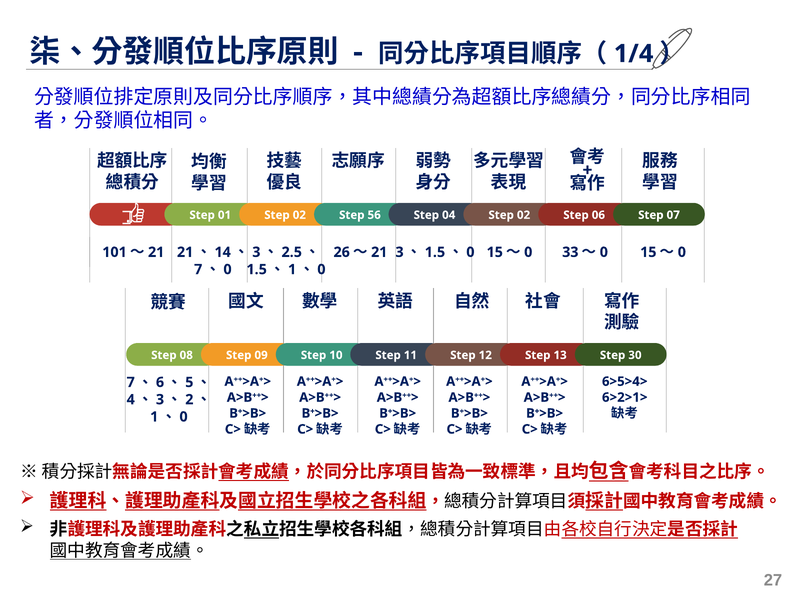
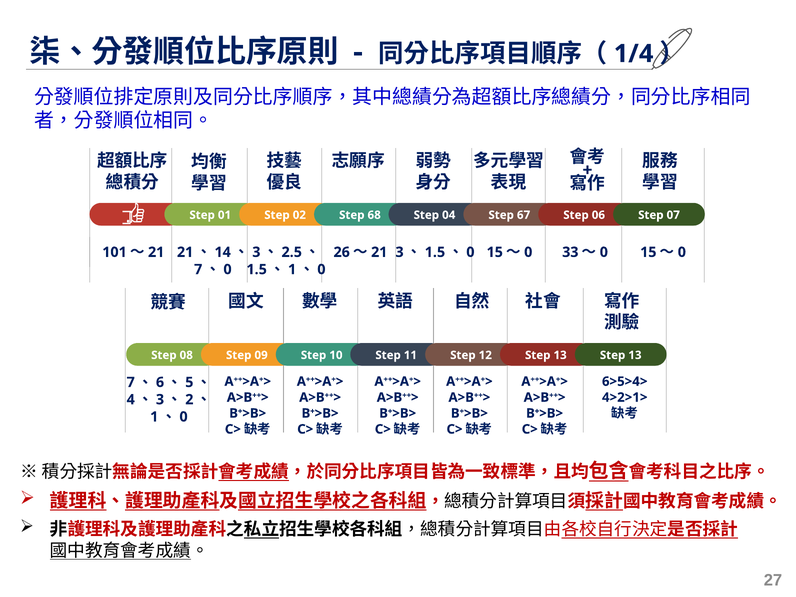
56: 56 -> 68
04 Step 02: 02 -> 67
13 Step 30: 30 -> 13
6>2>1>: 6>2>1> -> 4>2>1>
